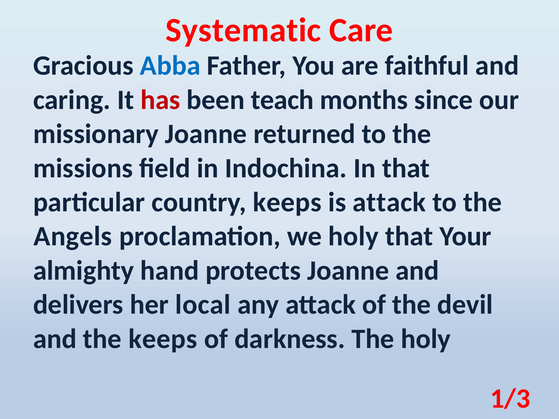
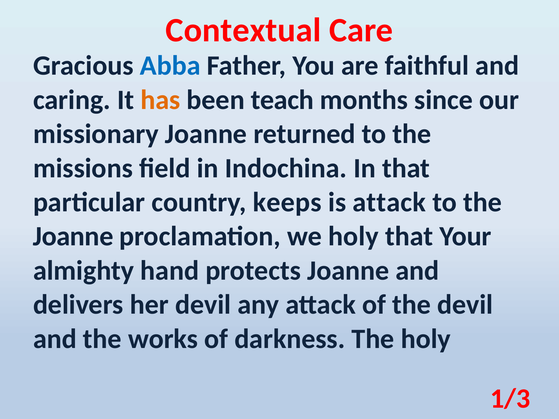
Systematic: Systematic -> Contextual
has colour: red -> orange
Angels at (73, 237): Angels -> Joanne
her local: local -> devil
the keeps: keeps -> works
